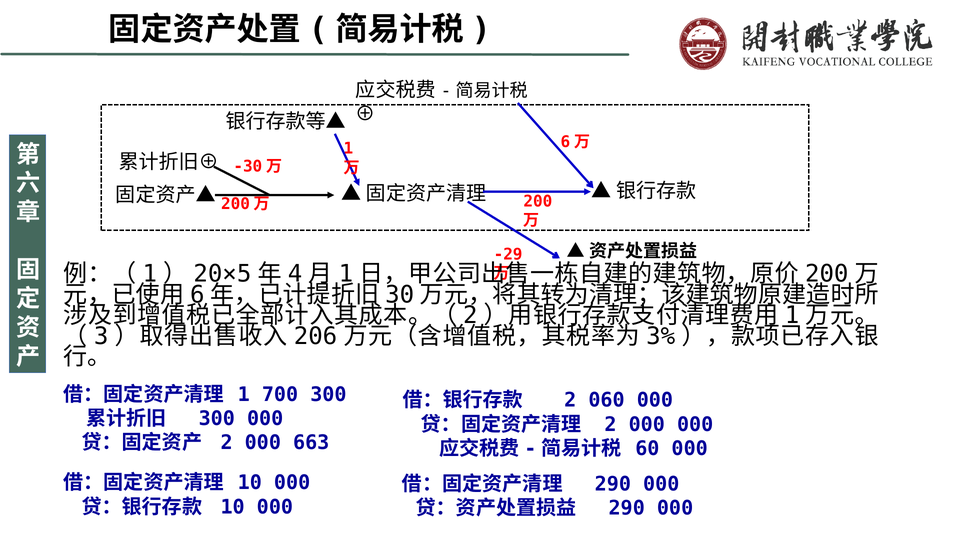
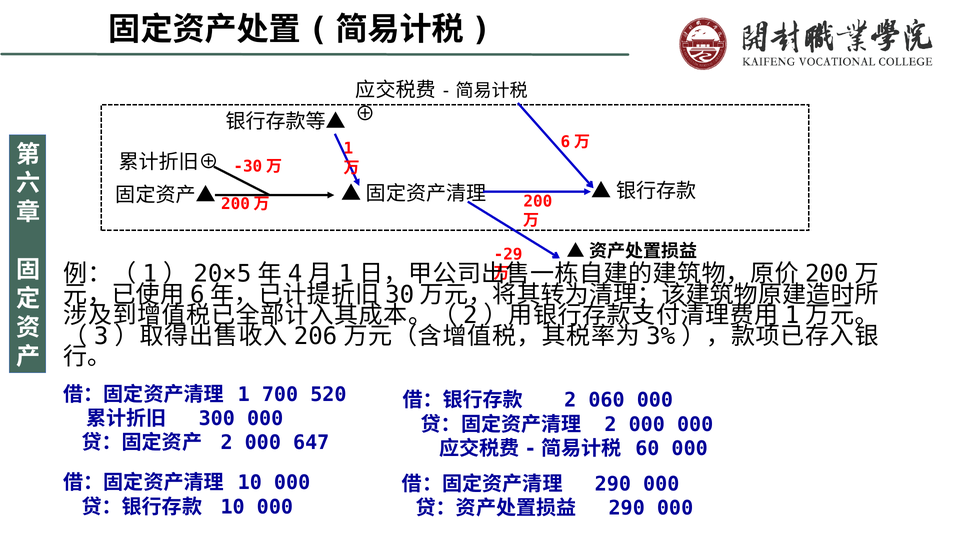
700 300: 300 -> 520
663: 663 -> 647
